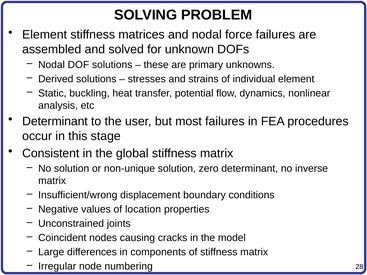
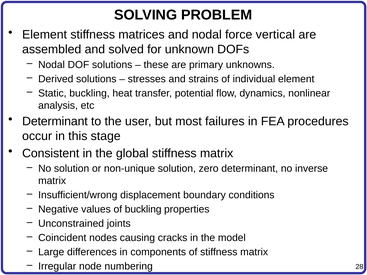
force failures: failures -> vertical
of location: location -> buckling
